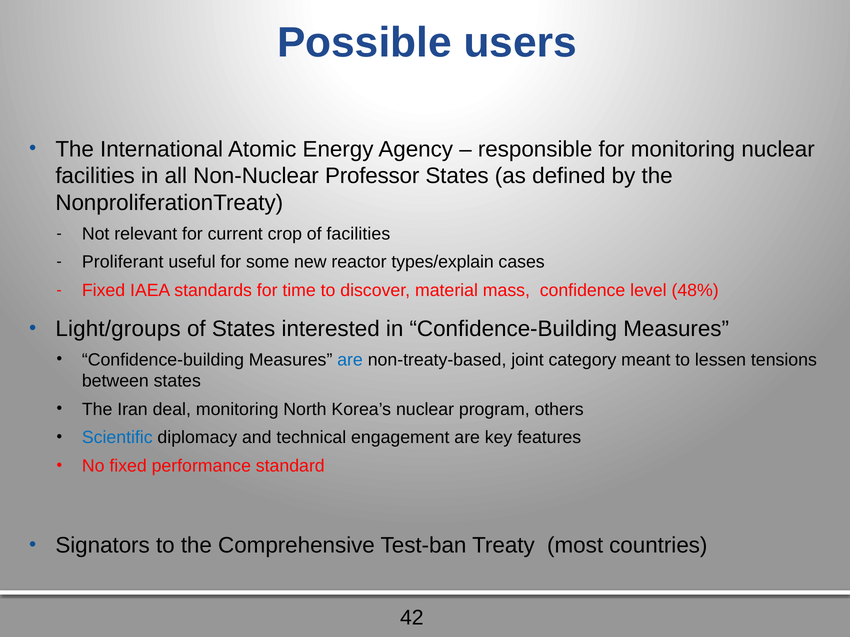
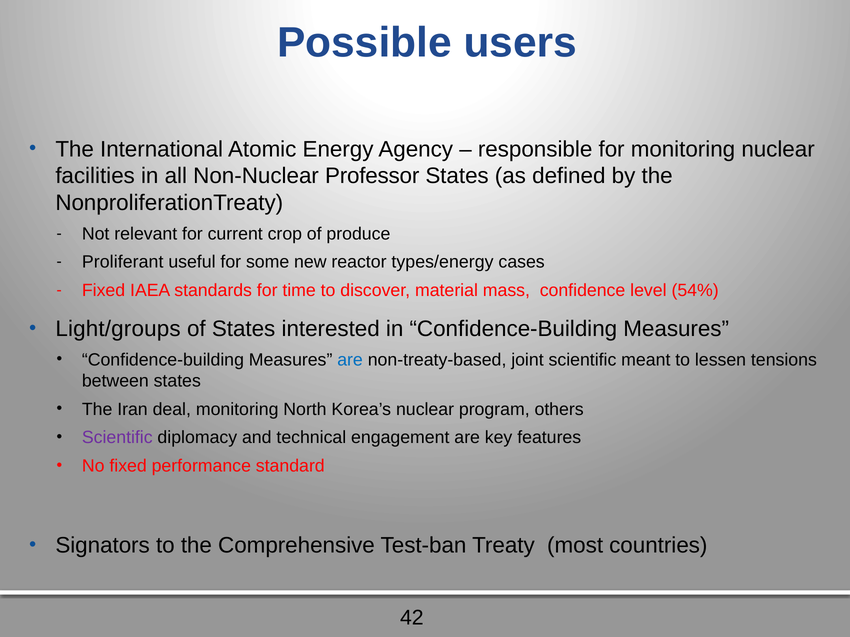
of facilities: facilities -> produce
types/explain: types/explain -> types/energy
48%: 48% -> 54%
joint category: category -> scientific
Scientific at (117, 438) colour: blue -> purple
